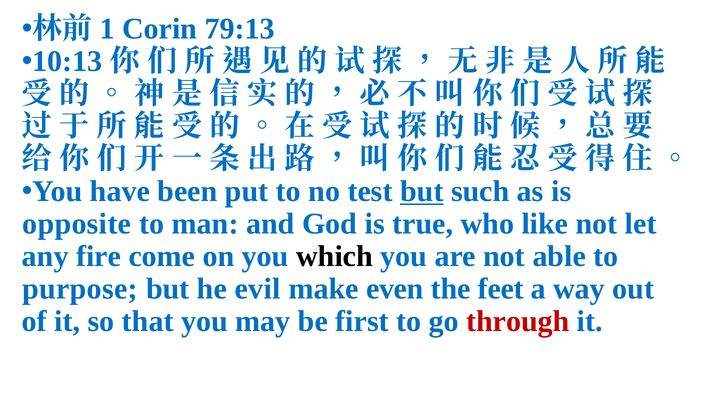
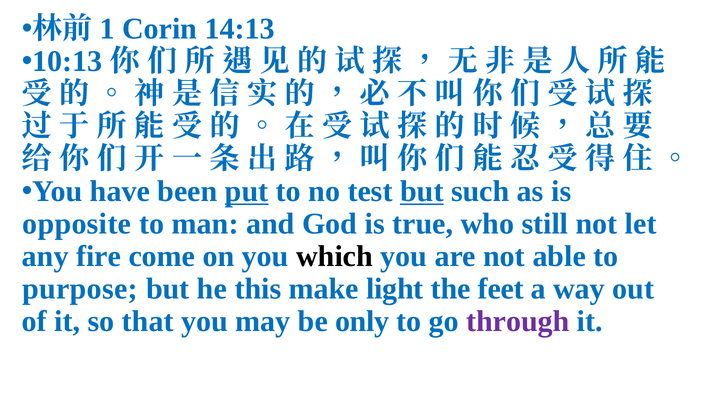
79:13: 79:13 -> 14:13
put underline: none -> present
like: like -> still
evil: evil -> this
even: even -> light
first: first -> only
through colour: red -> purple
